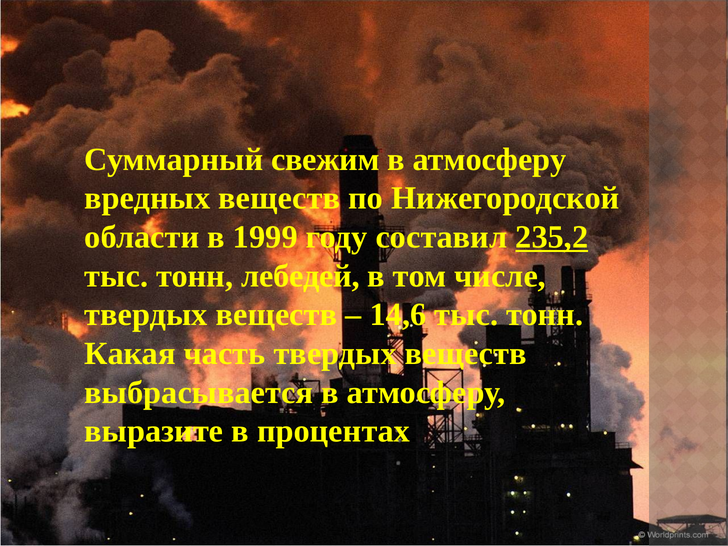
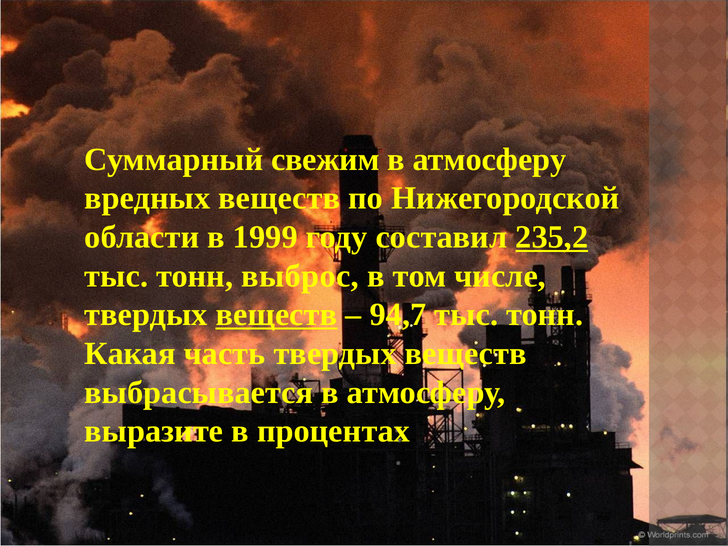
лебедей: лебедей -> выброс
веществ at (276, 315) underline: none -> present
14,6: 14,6 -> 94,7
